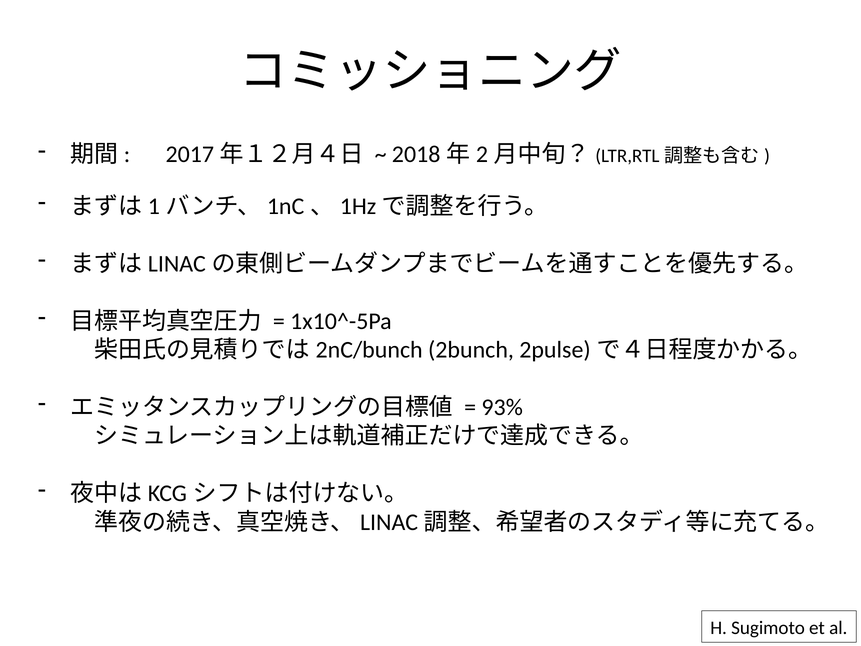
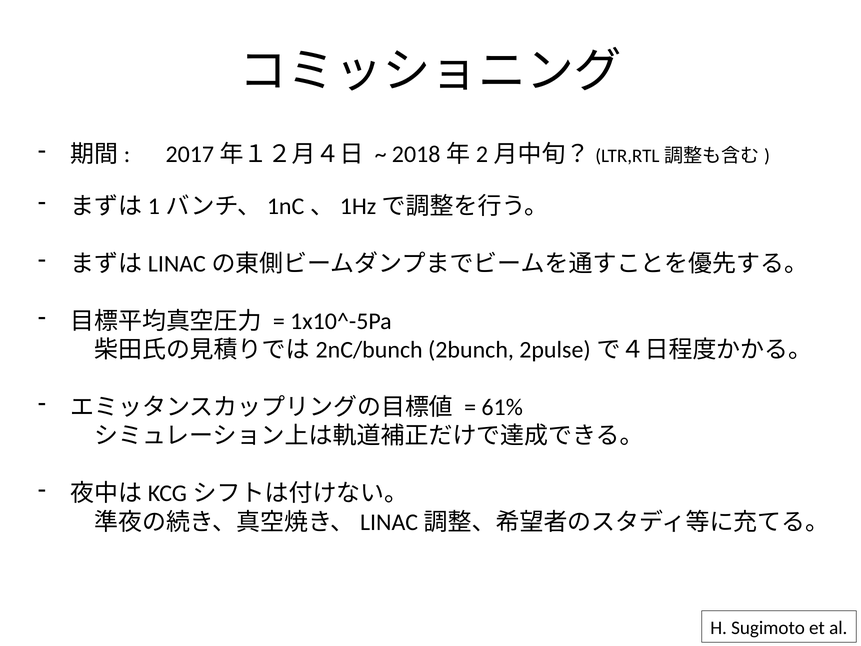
93%: 93% -> 61%
